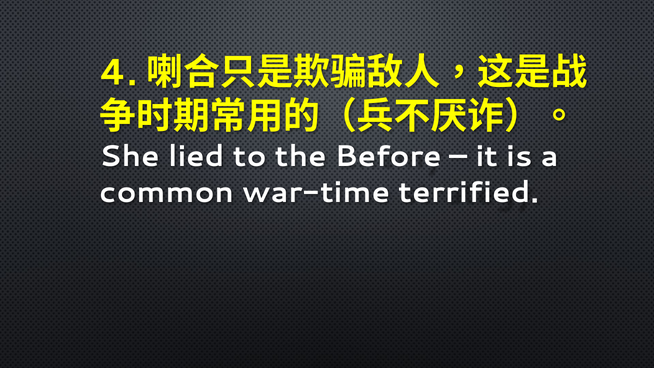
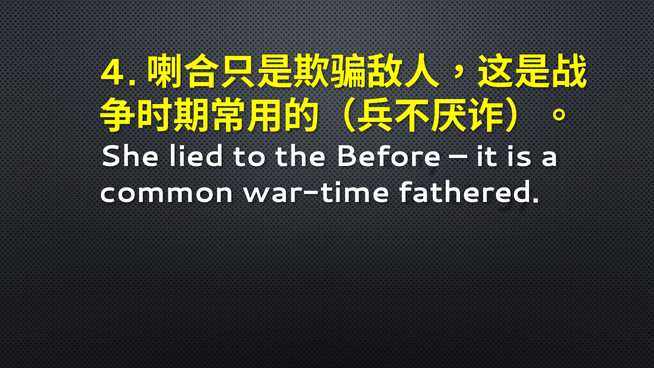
terrified: terrified -> fathered
